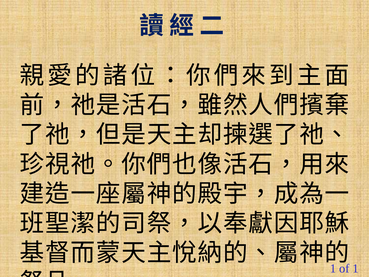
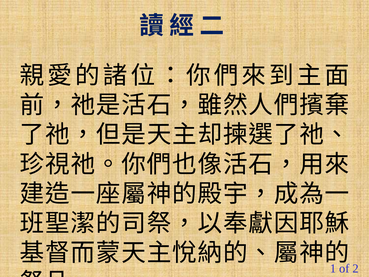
1 at (355, 268): 1 -> 2
